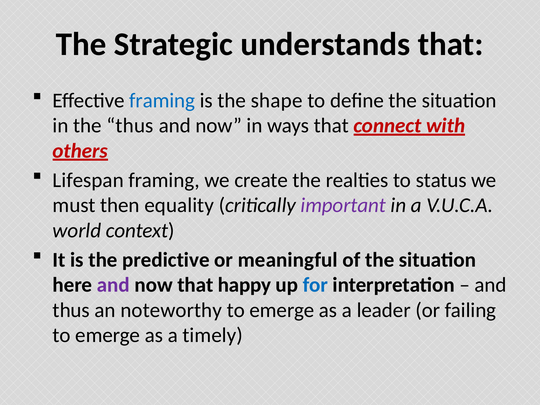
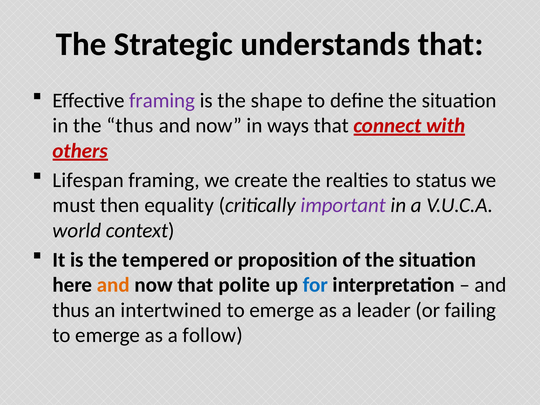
framing at (162, 100) colour: blue -> purple
predictive: predictive -> tempered
meaningful: meaningful -> proposition
and at (113, 285) colour: purple -> orange
happy: happy -> polite
noteworthy: noteworthy -> intertwined
timely: timely -> follow
